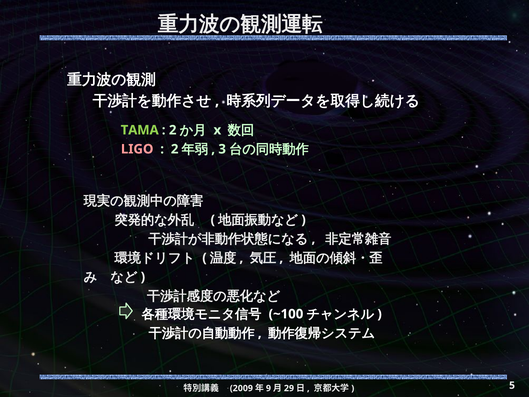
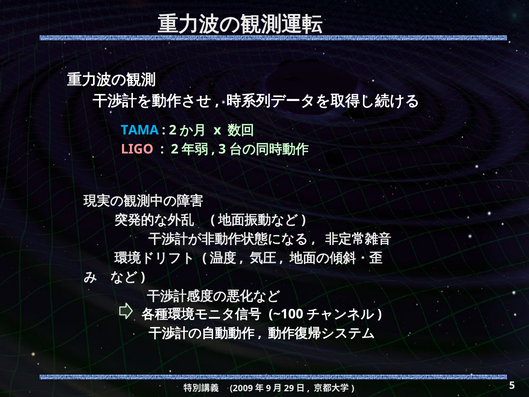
TAMA colour: light green -> light blue
